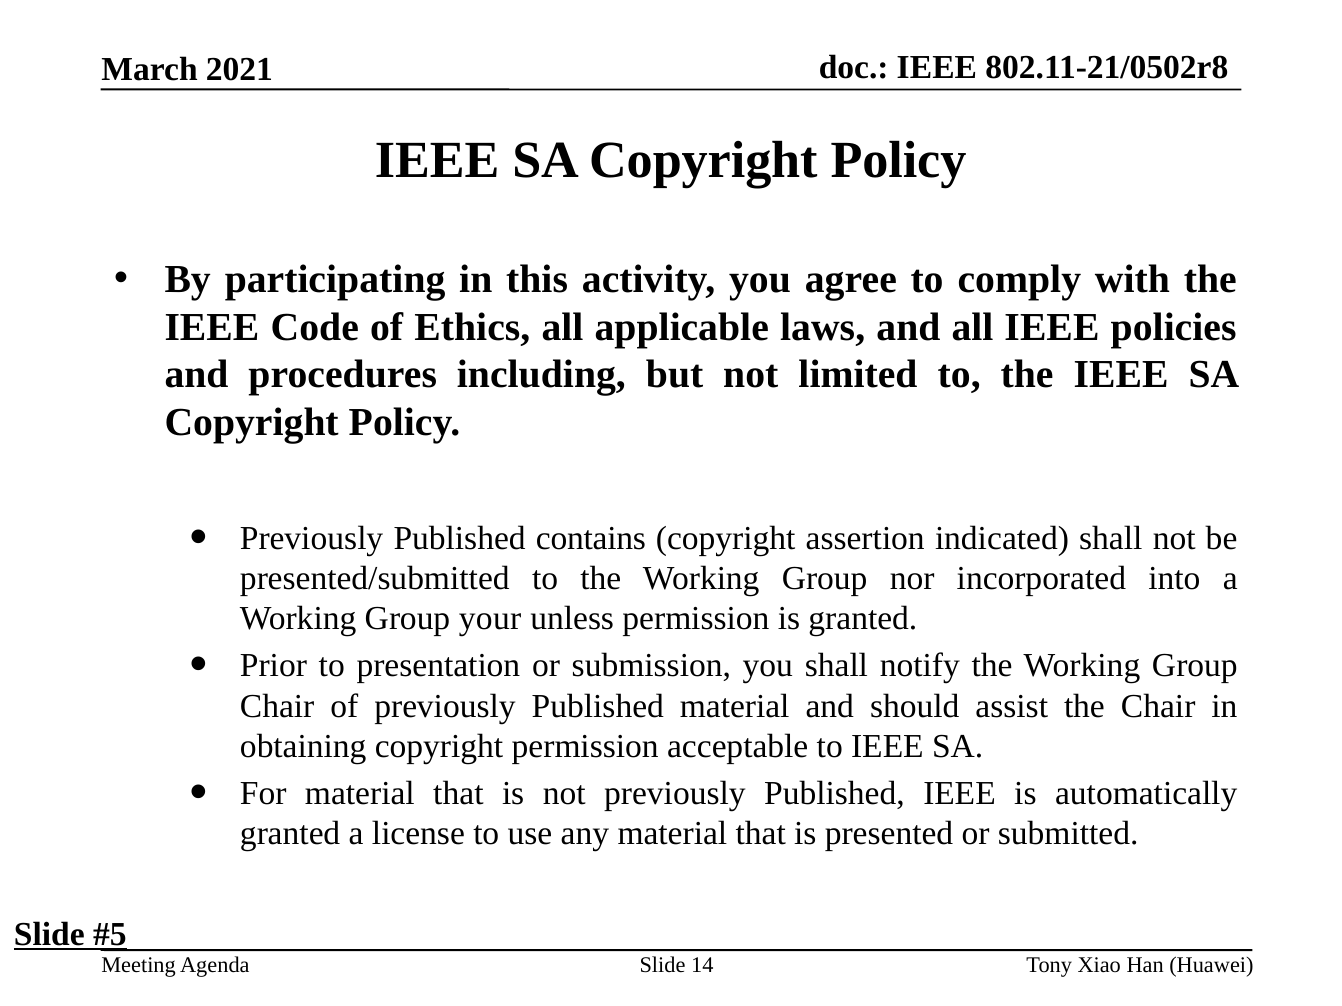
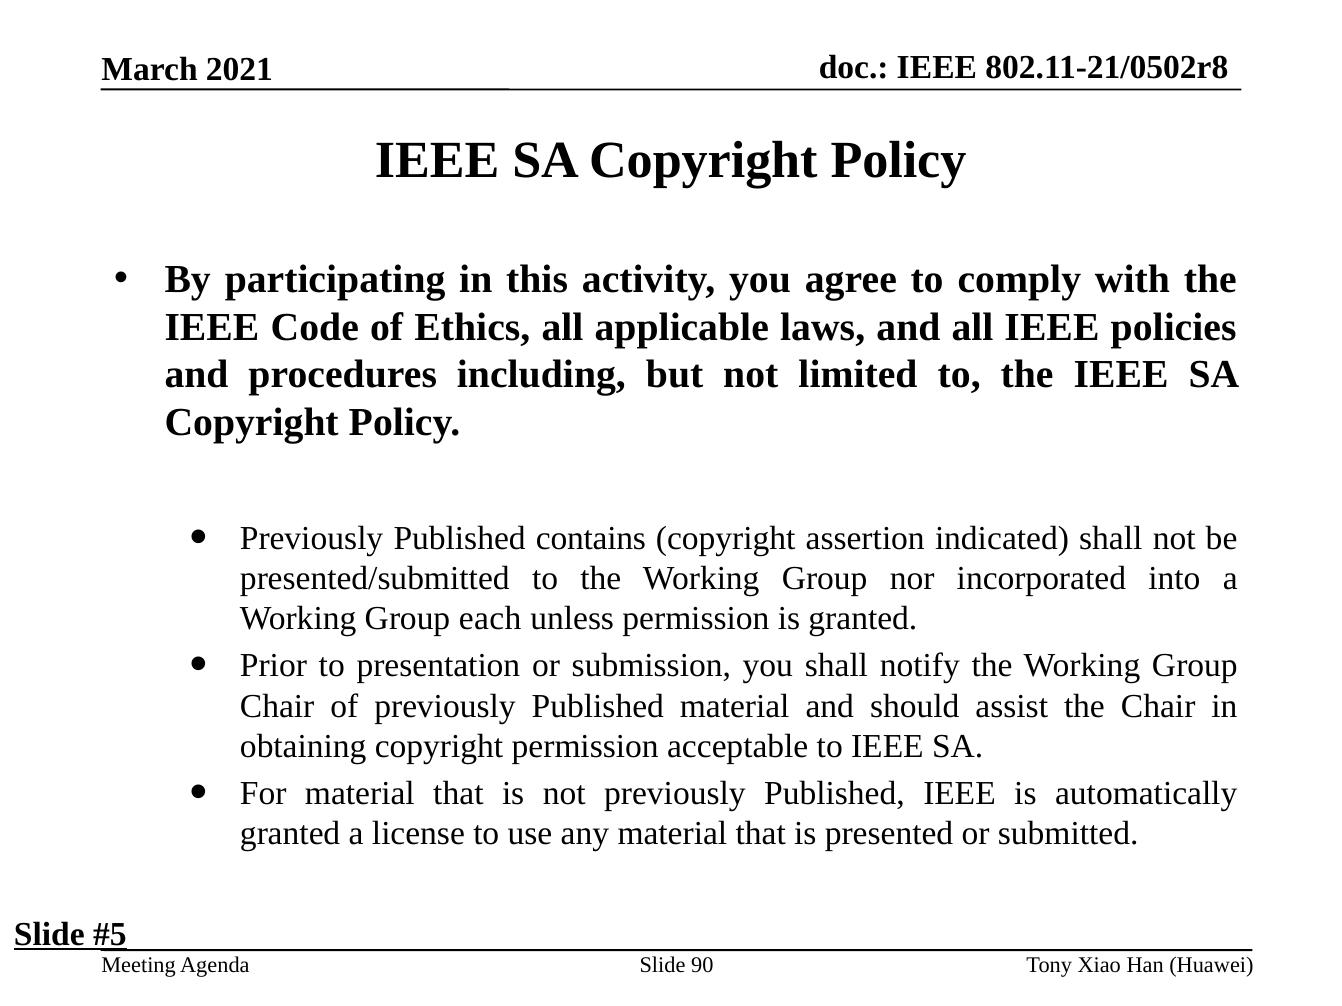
your: your -> each
14: 14 -> 90
